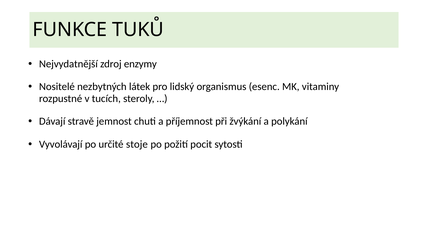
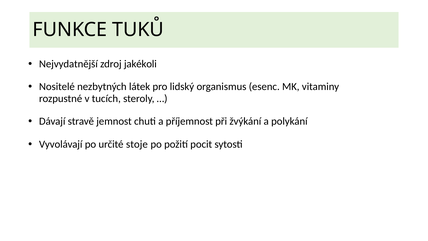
enzymy: enzymy -> jakékoli
